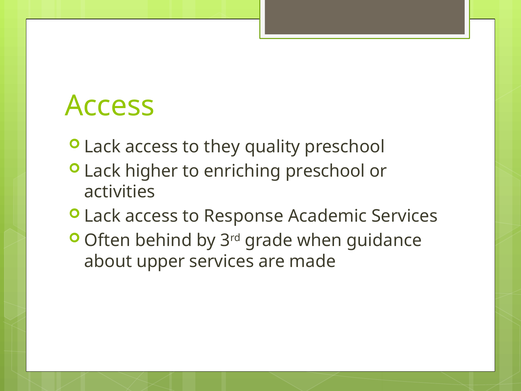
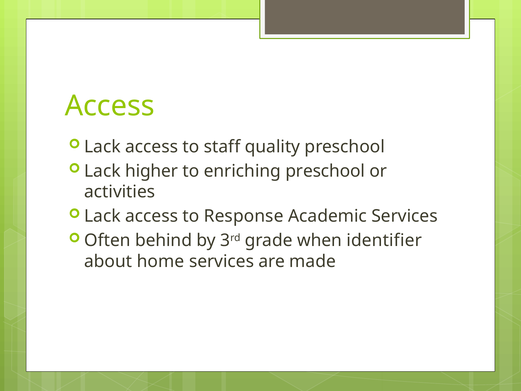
they: they -> staff
guidance: guidance -> identifier
upper: upper -> home
